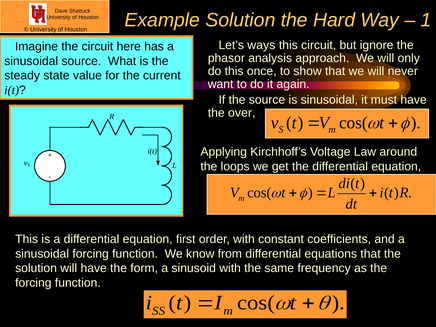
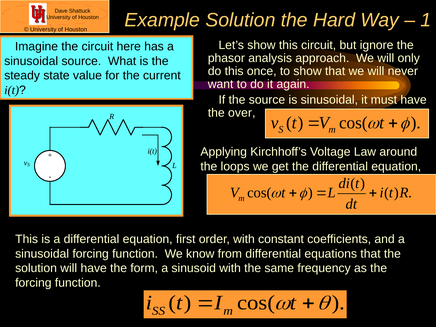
Let’s ways: ways -> show
